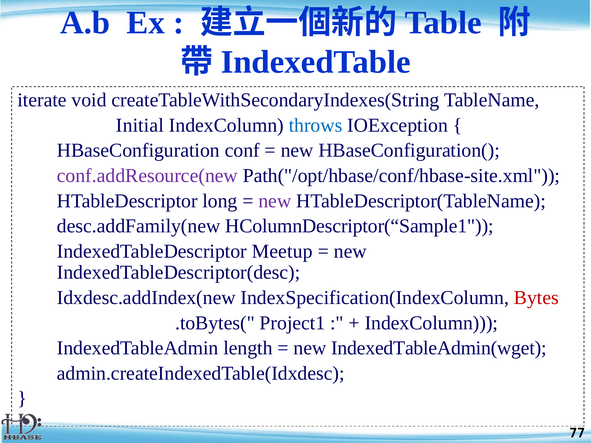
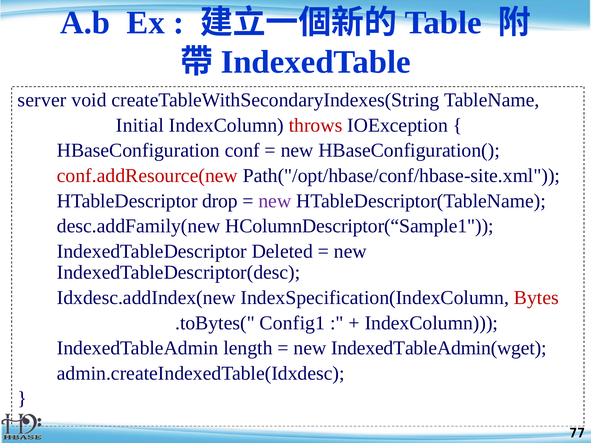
iterate: iterate -> server
throws colour: blue -> red
conf.addResource(new colour: purple -> red
long: long -> drop
Meetup: Meetup -> Deleted
Project1: Project1 -> Config1
